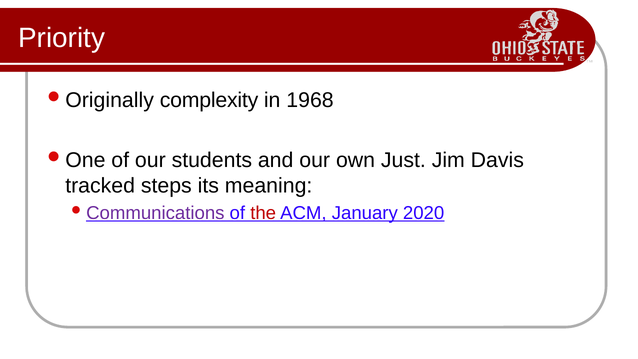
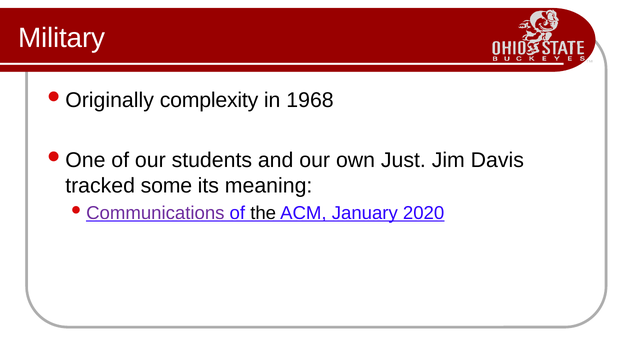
Priority: Priority -> Military
steps: steps -> some
the colour: red -> black
